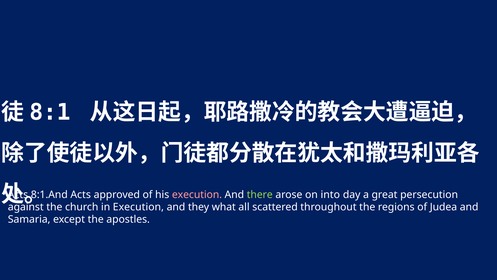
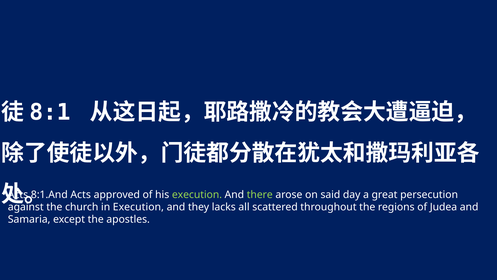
execution at (197, 194) colour: pink -> light green
into: into -> said
what: what -> lacks
